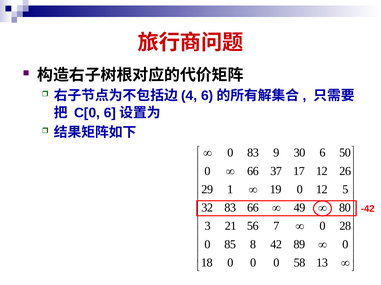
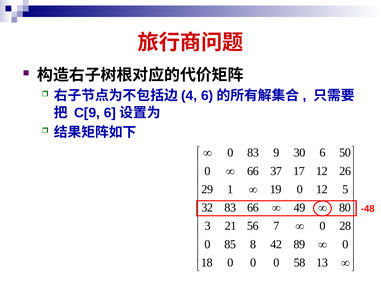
C[0: C[0 -> C[9
-42: -42 -> -48
